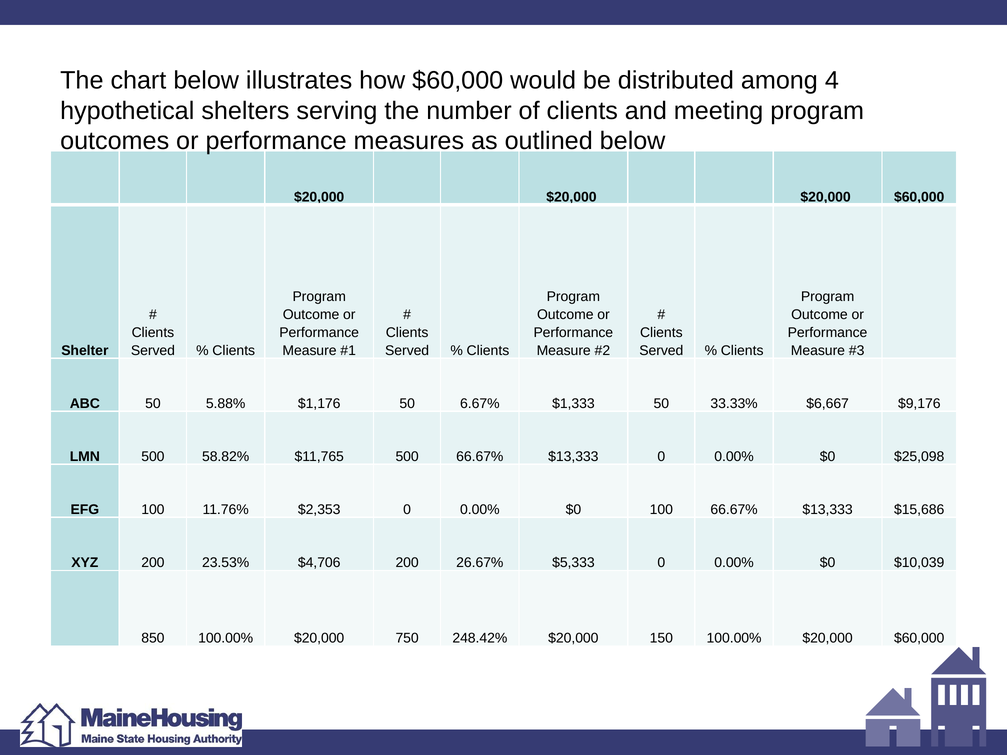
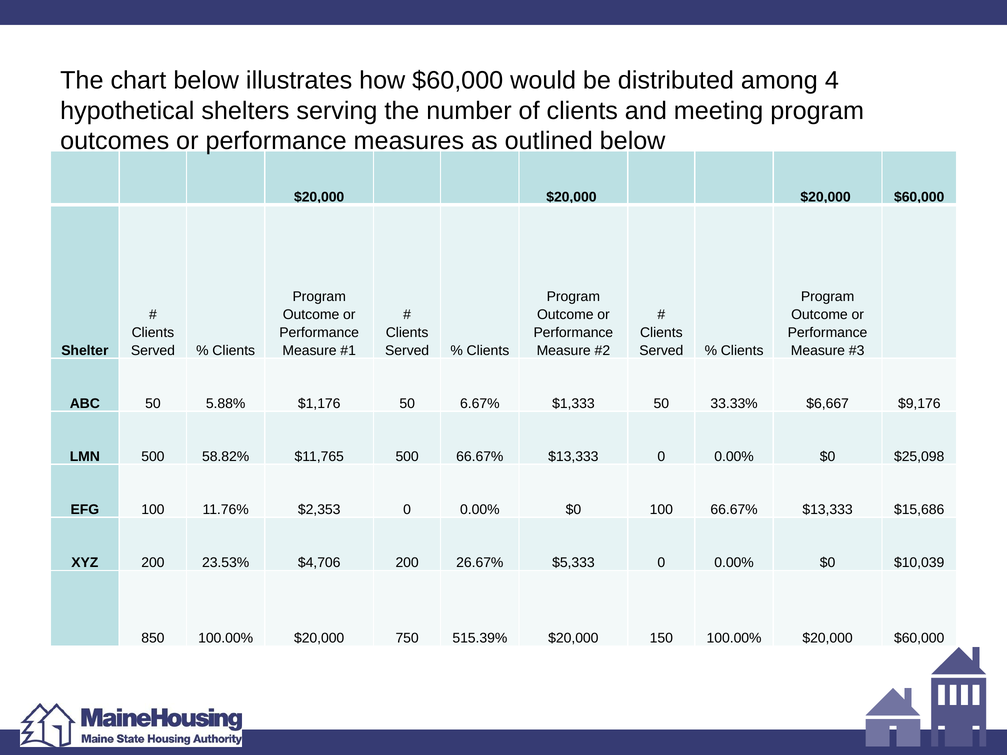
248.42%: 248.42% -> 515.39%
